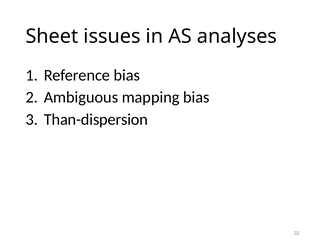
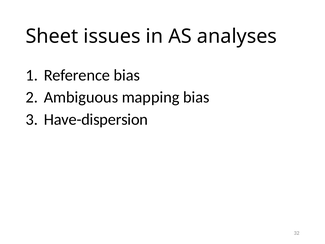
Than-dispersion: Than-dispersion -> Have-dispersion
